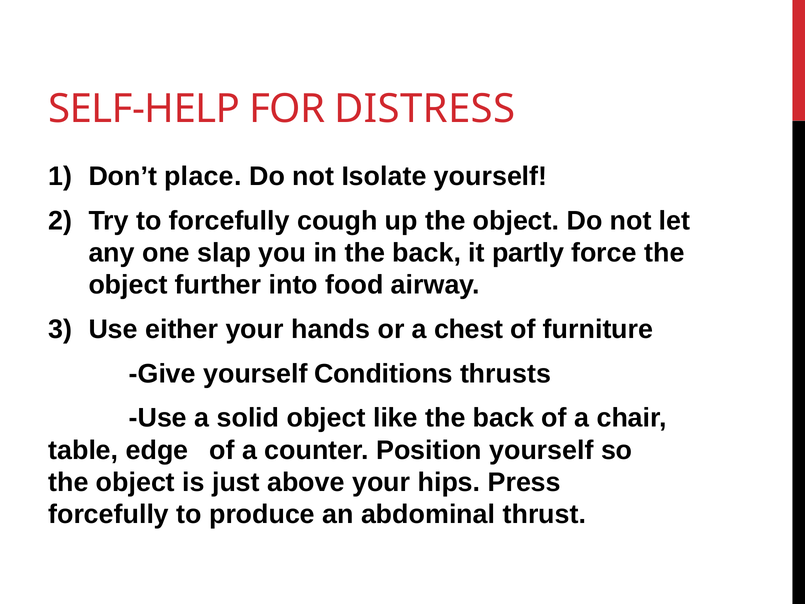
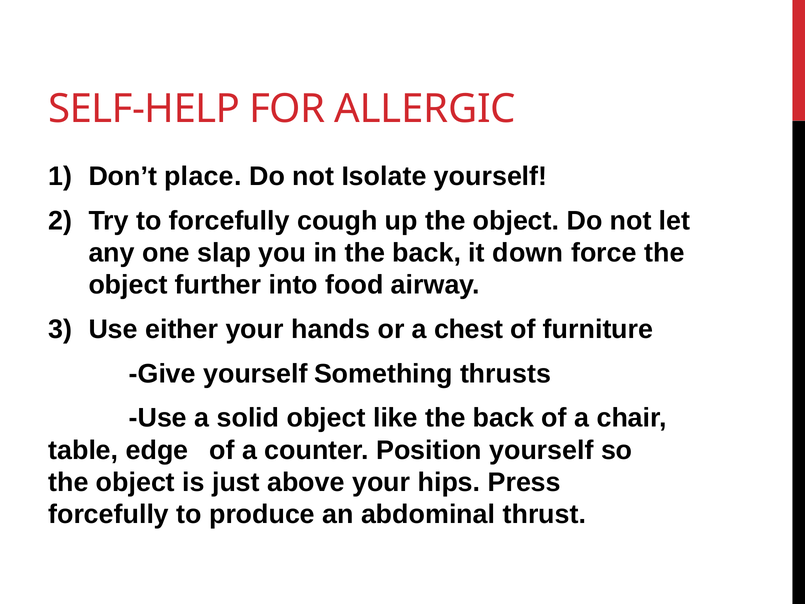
DISTRESS: DISTRESS -> ALLERGIC
partly: partly -> down
Conditions: Conditions -> Something
